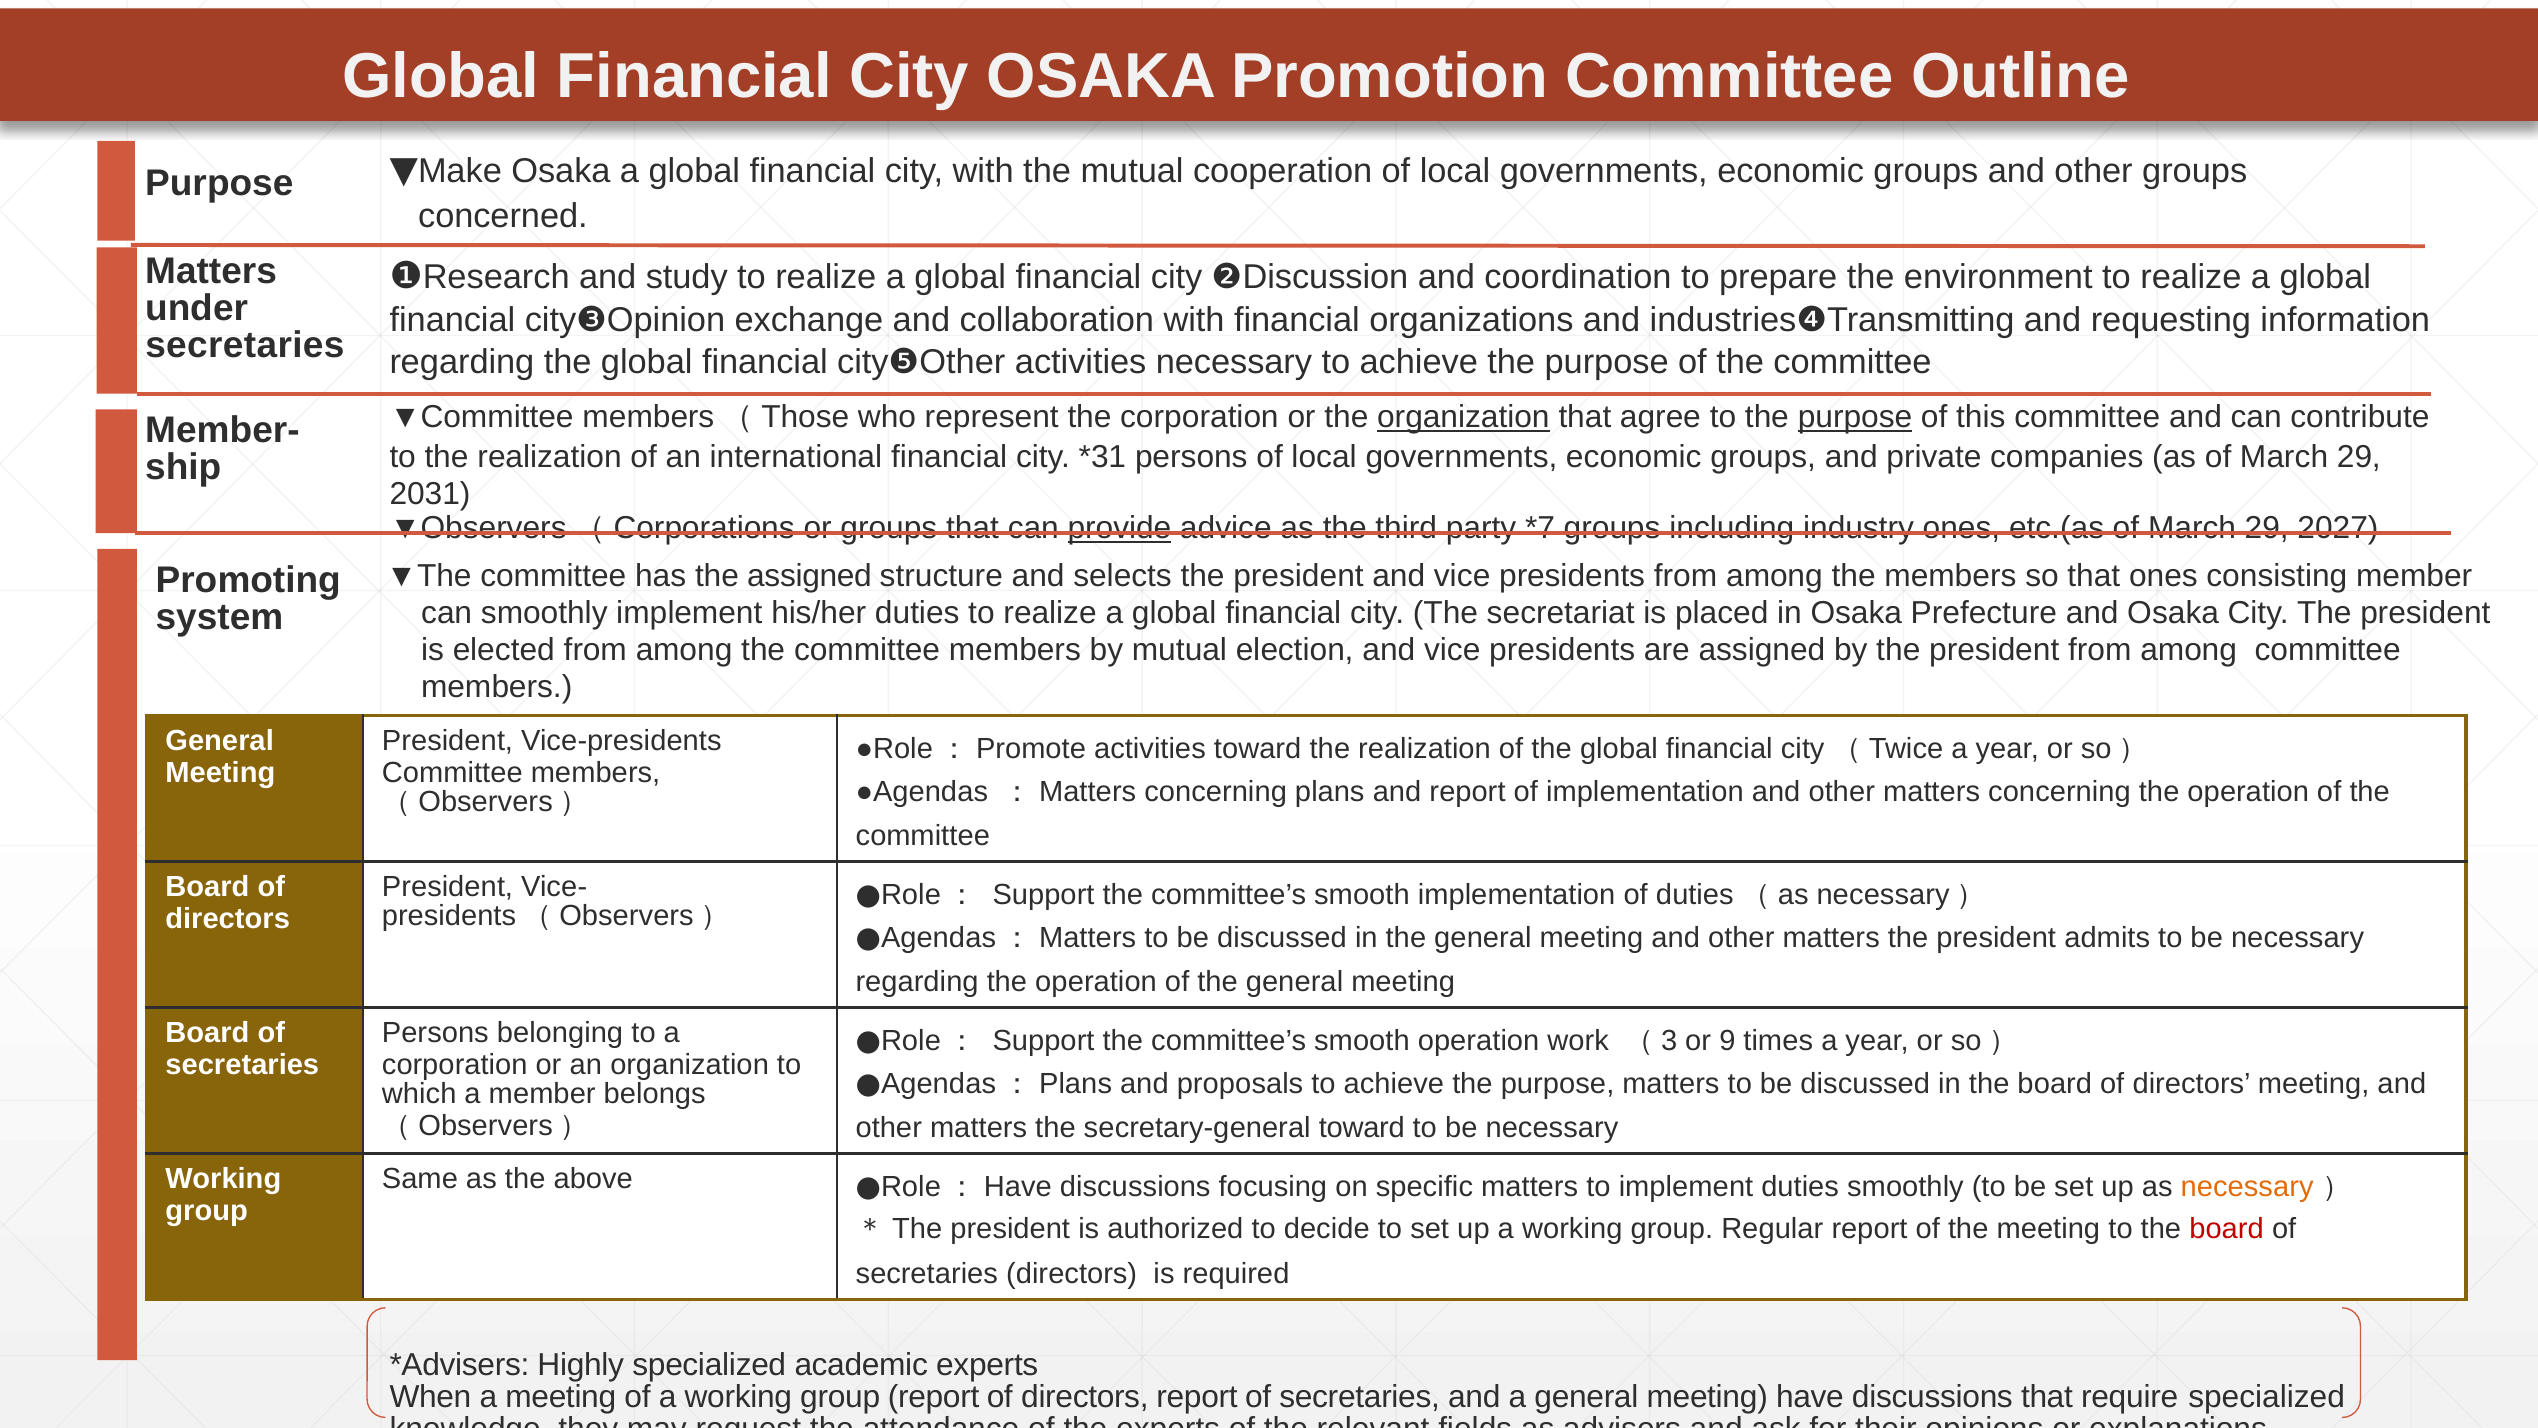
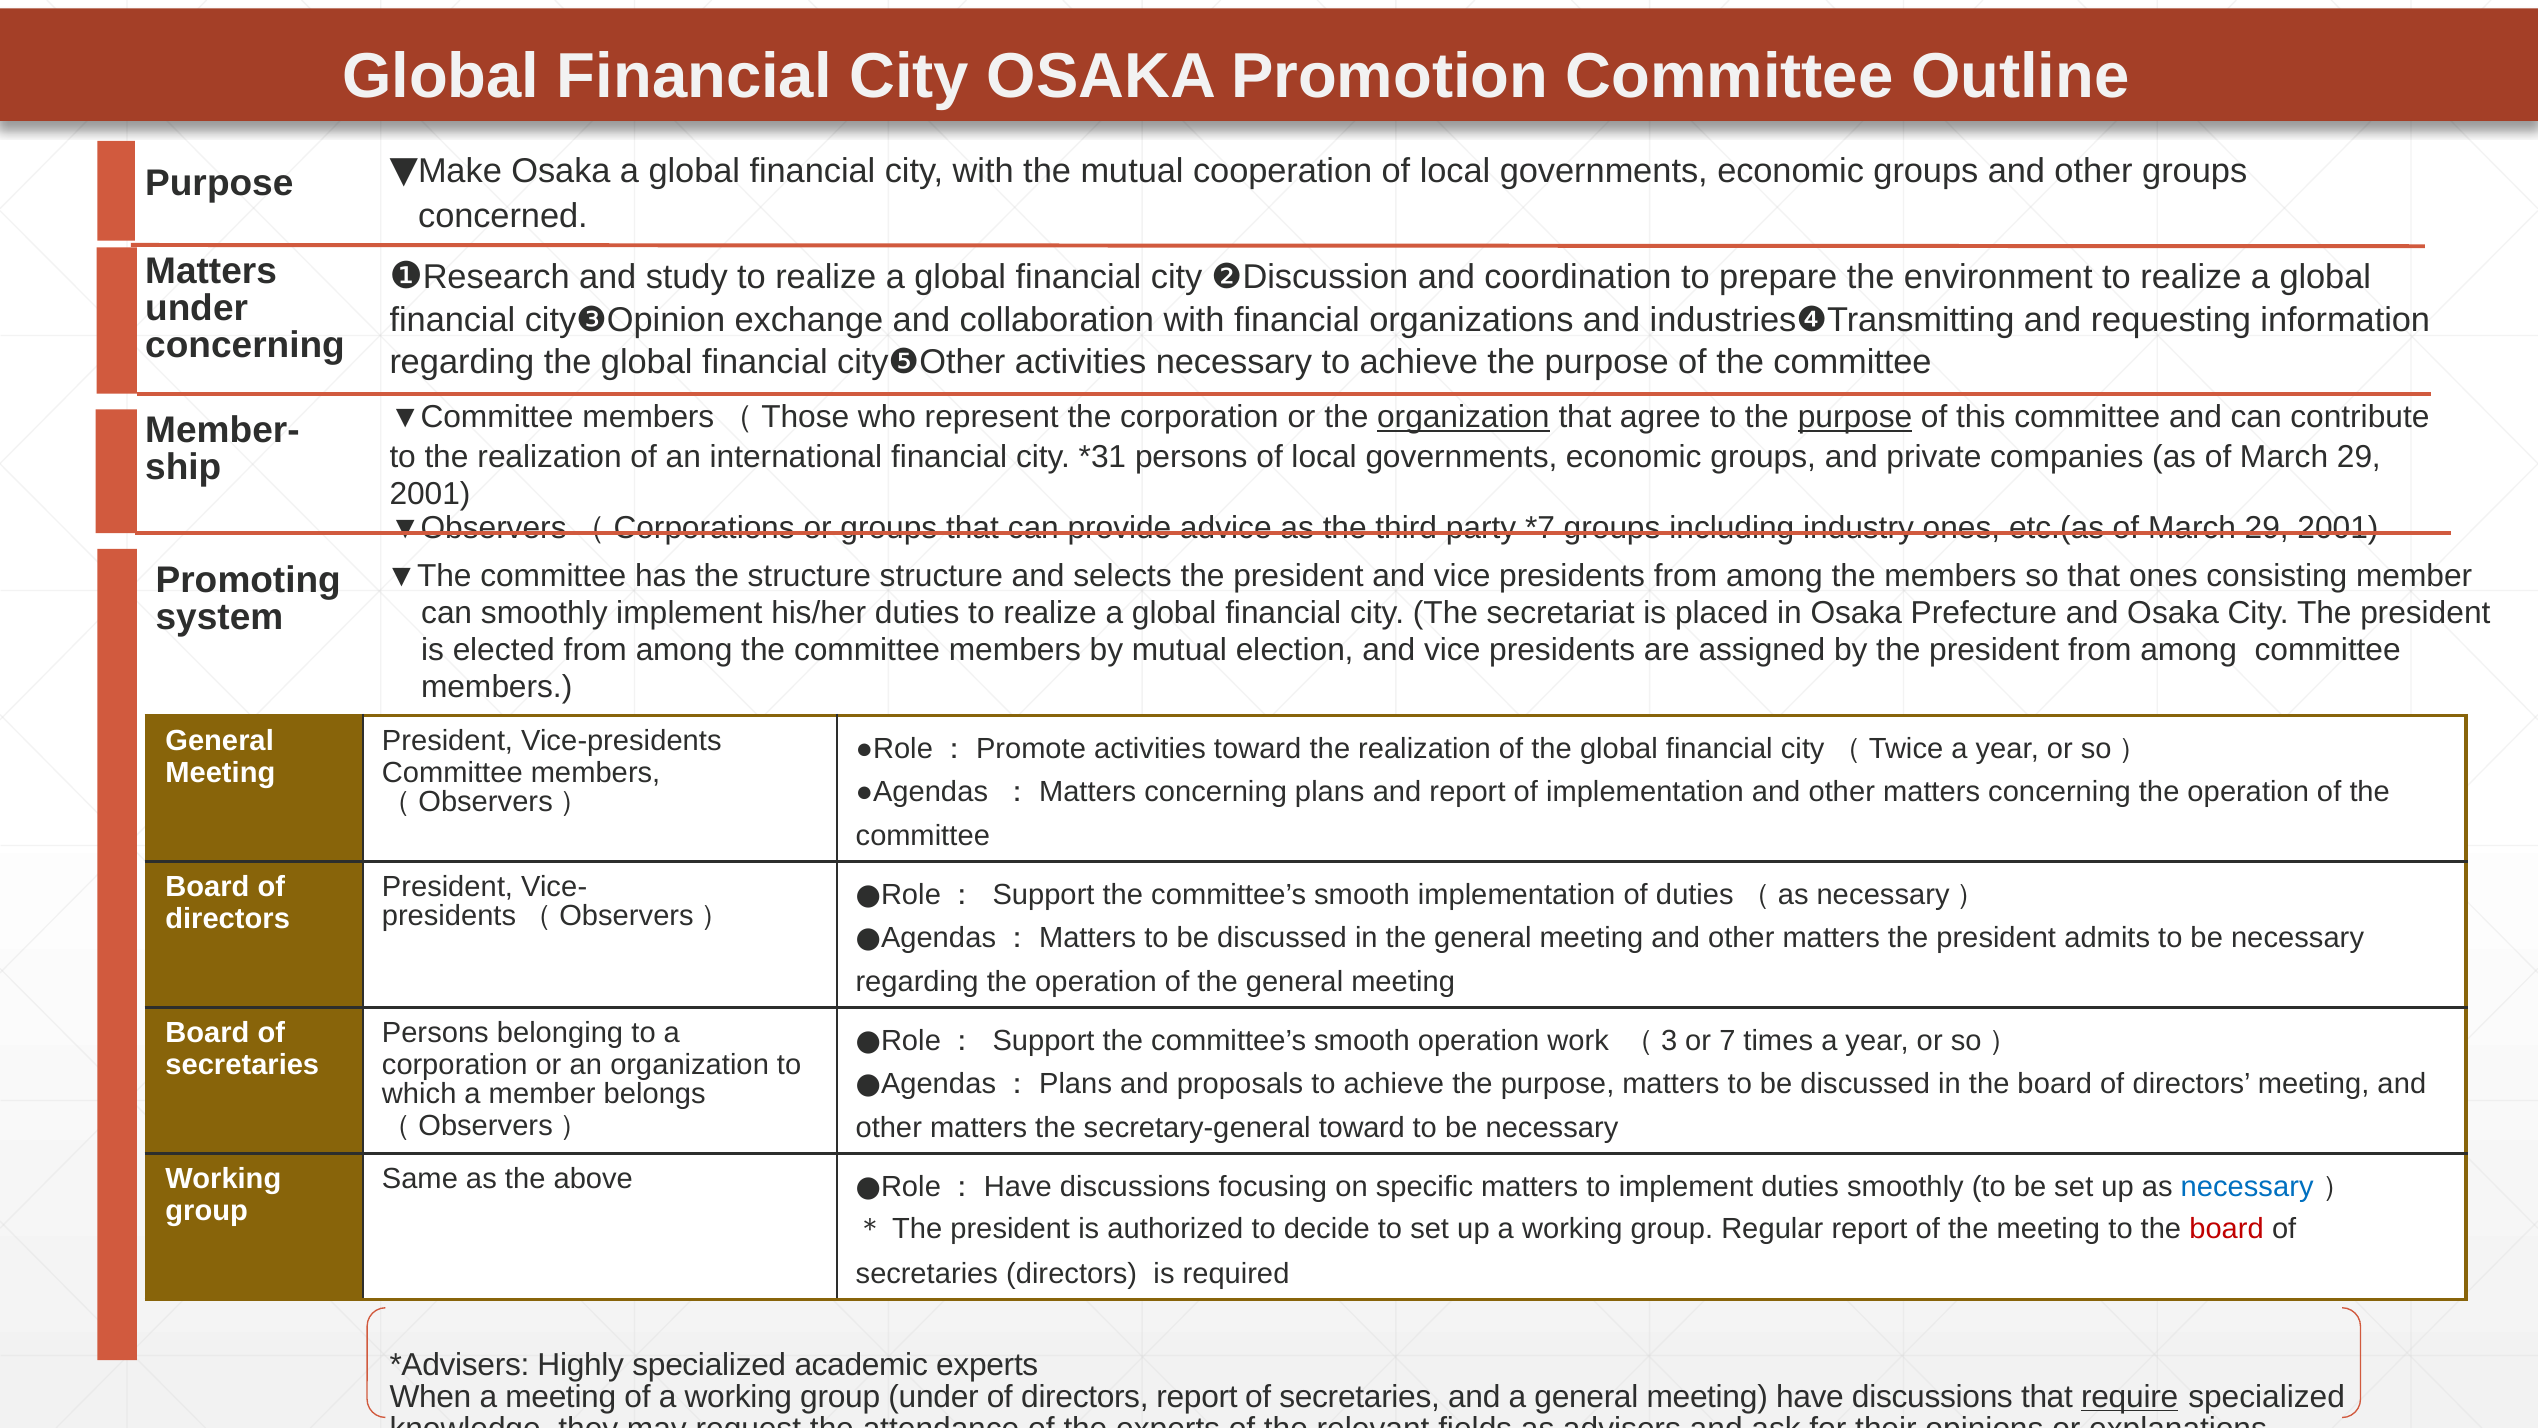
secretaries at (245, 345): secretaries -> concerning
2031 at (430, 494): 2031 -> 2001
provide underline: present -> none
2027 at (2338, 528): 2027 -> 2001
the assigned: assigned -> structure
9: 9 -> 7
necessary at (2247, 1187) colour: orange -> blue
group report: report -> under
require underline: none -> present
